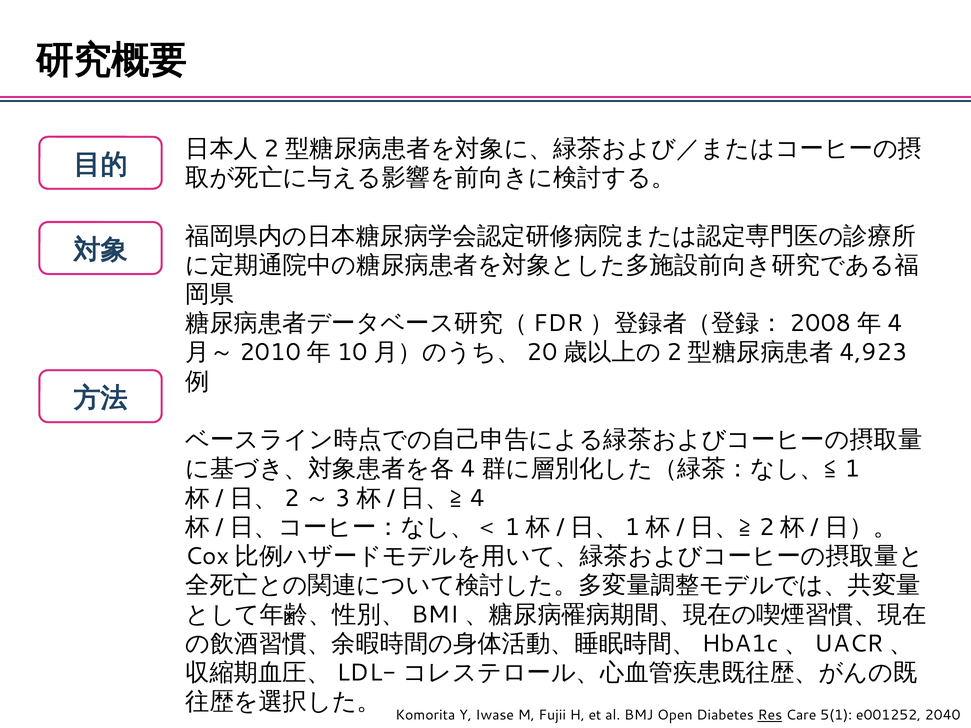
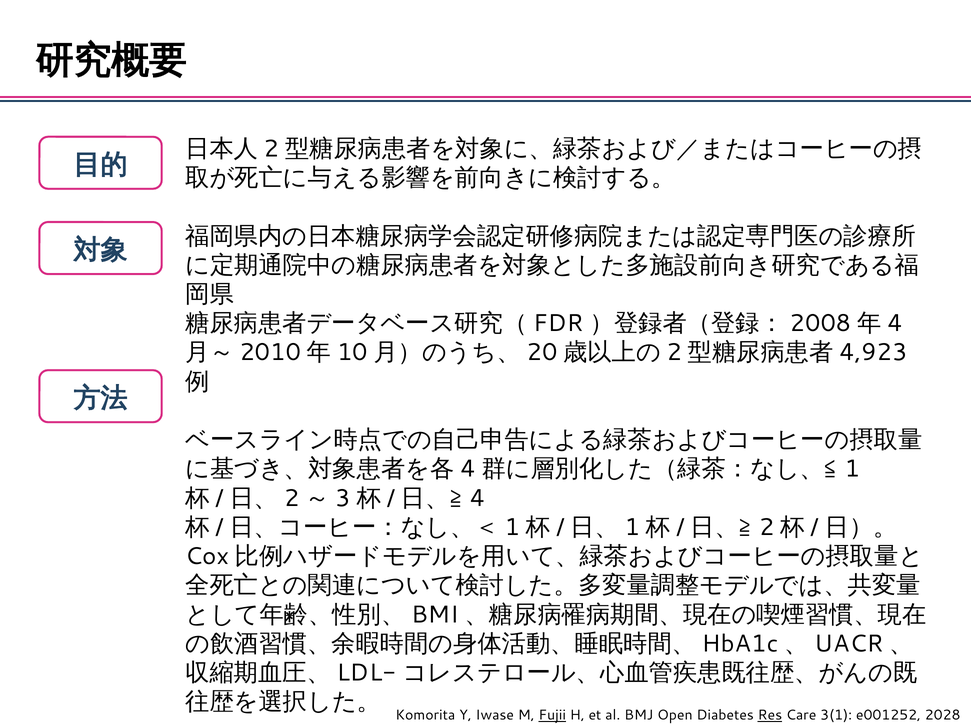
Fujii underline: none -> present
5(1: 5(1 -> 3(1
2040: 2040 -> 2028
